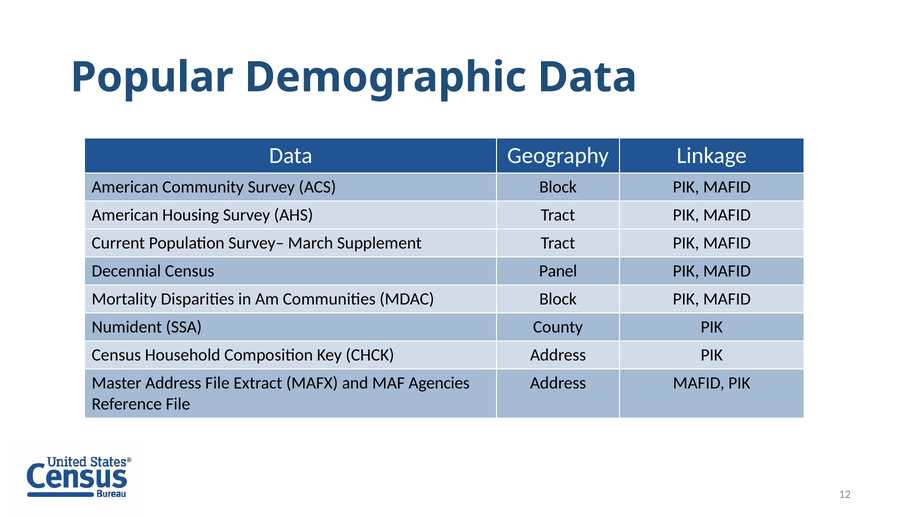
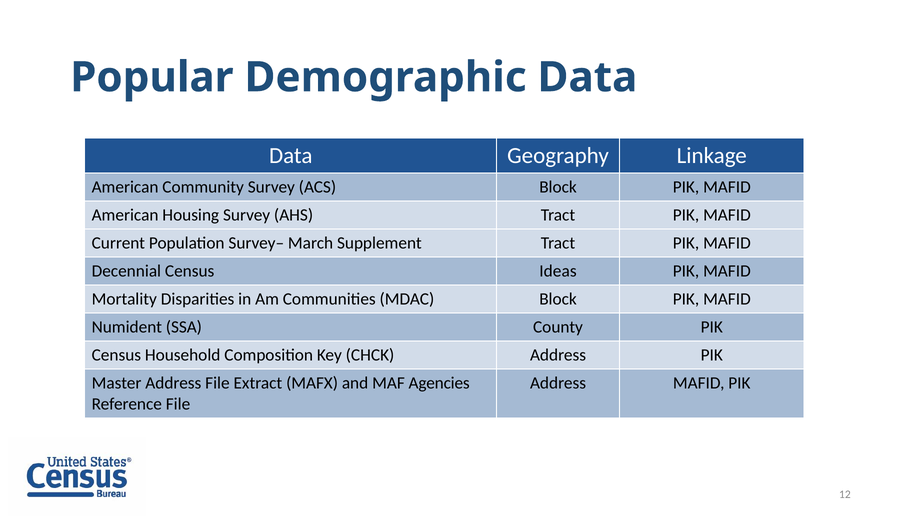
Panel: Panel -> Ideas
